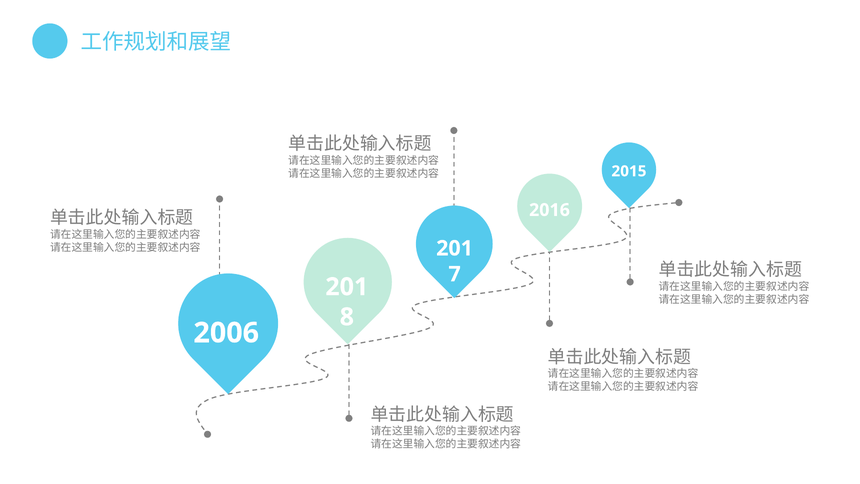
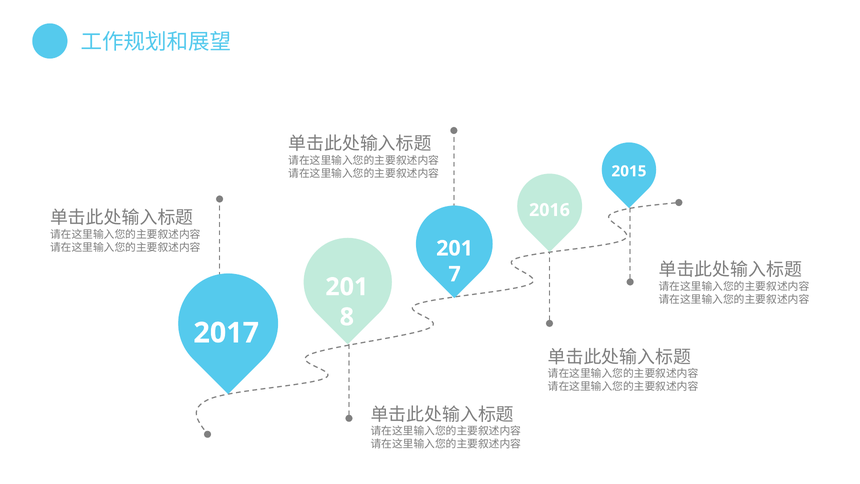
2006: 2006 -> 2017
